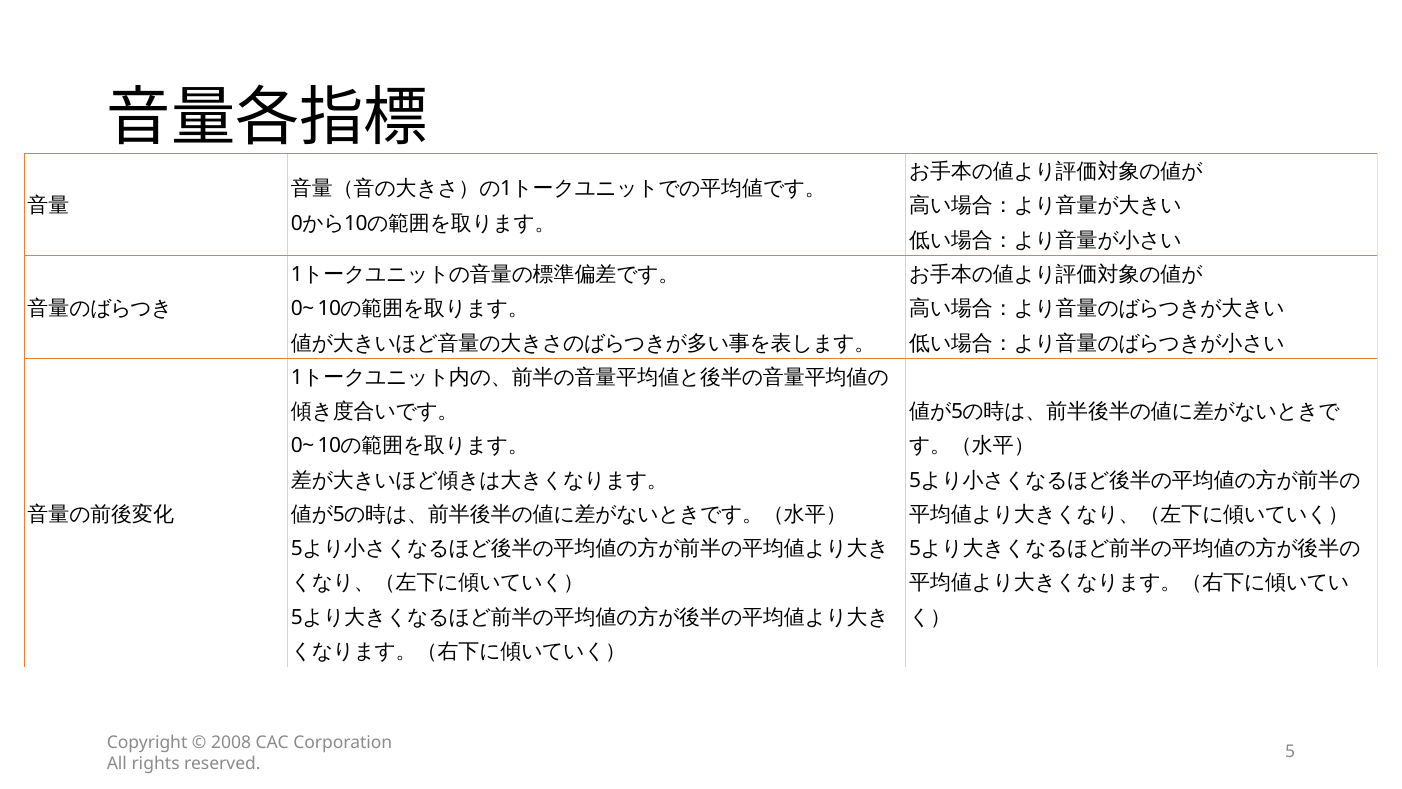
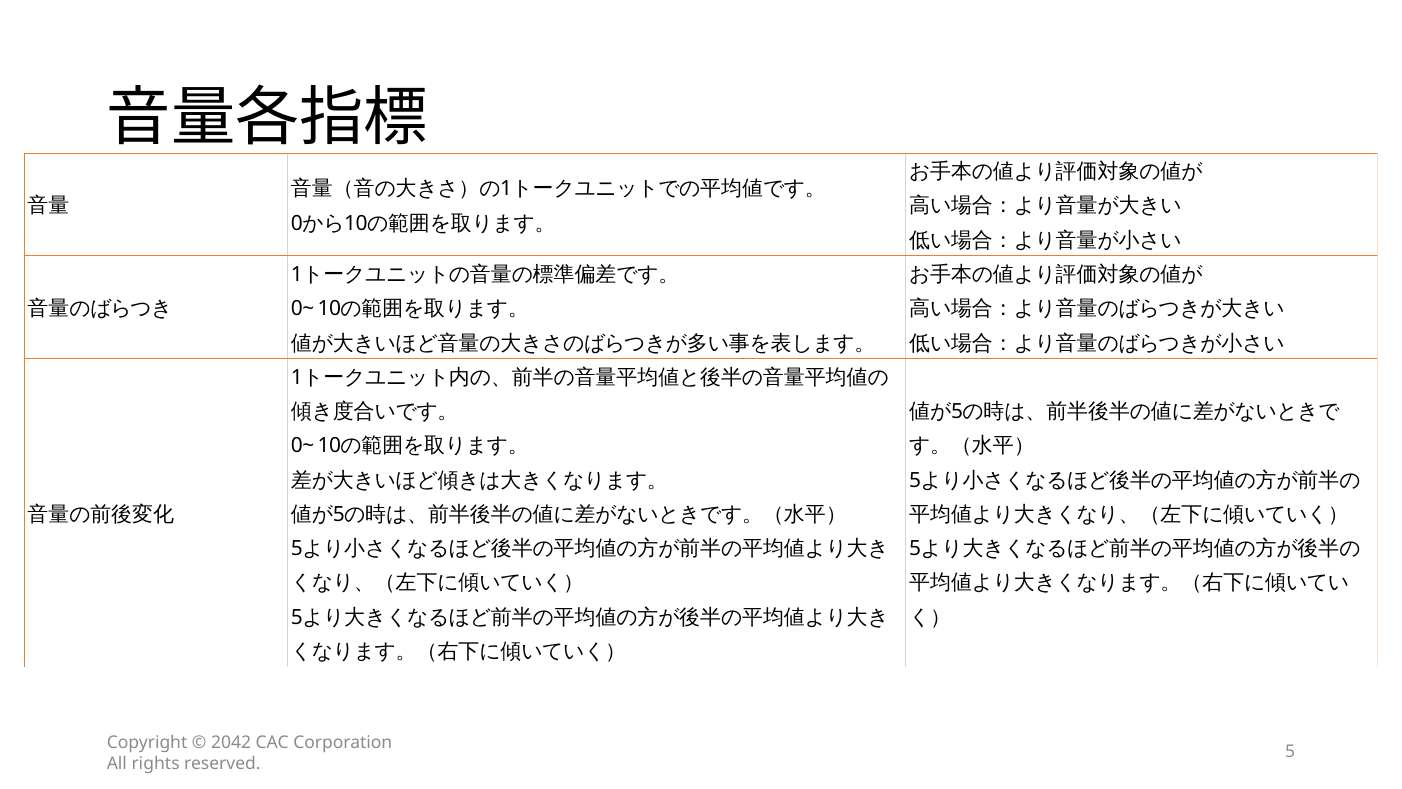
2008: 2008 -> 2042
